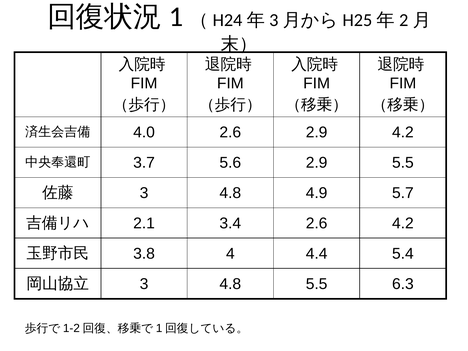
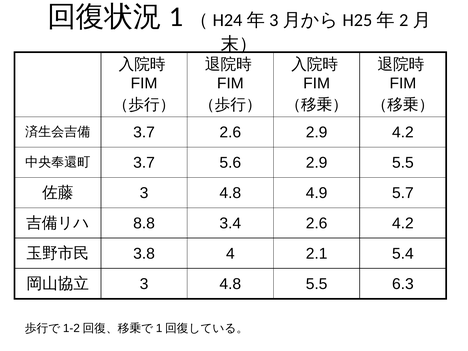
4.0 at (144, 132): 4.0 -> 3.7
2.1: 2.1 -> 8.8
4.4: 4.4 -> 2.1
